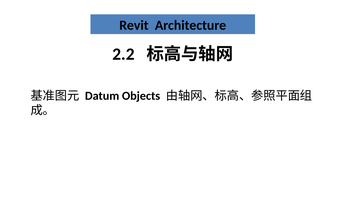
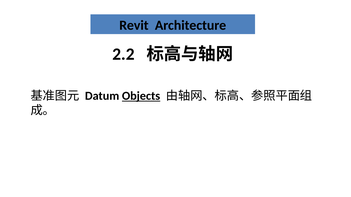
Objects underline: none -> present
